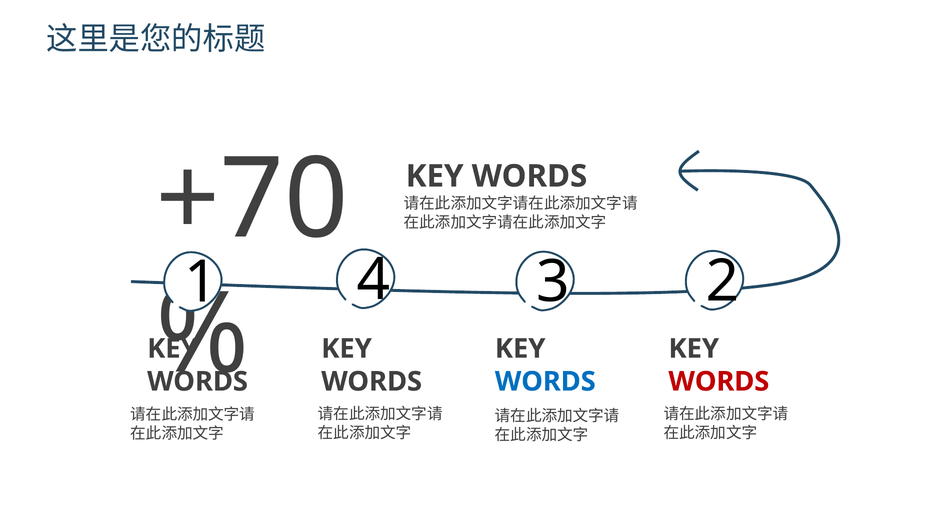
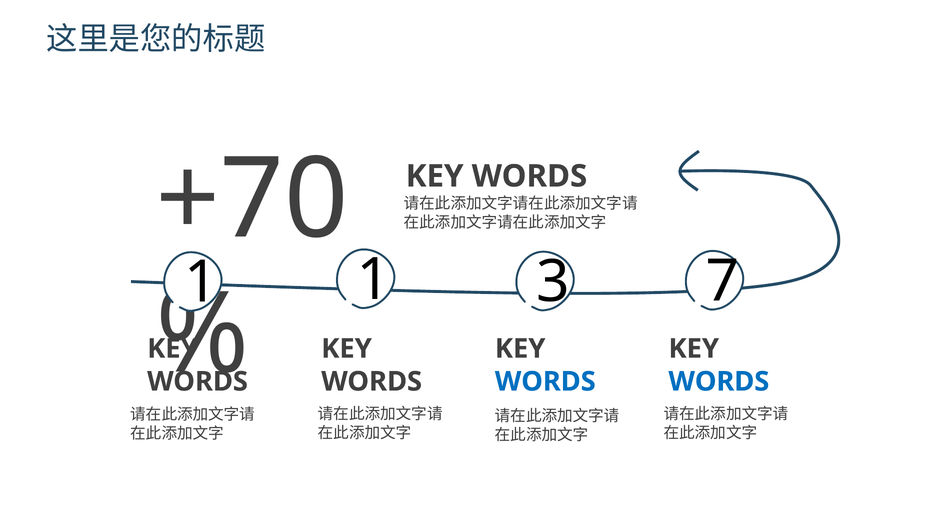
4 at (374, 280): 4 -> 1
2: 2 -> 7
WORDS at (719, 382) colour: red -> blue
